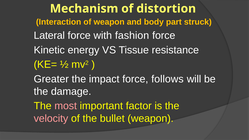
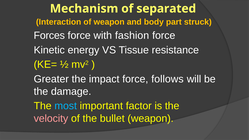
distortion: distortion -> separated
Lateral: Lateral -> Forces
most colour: pink -> light blue
